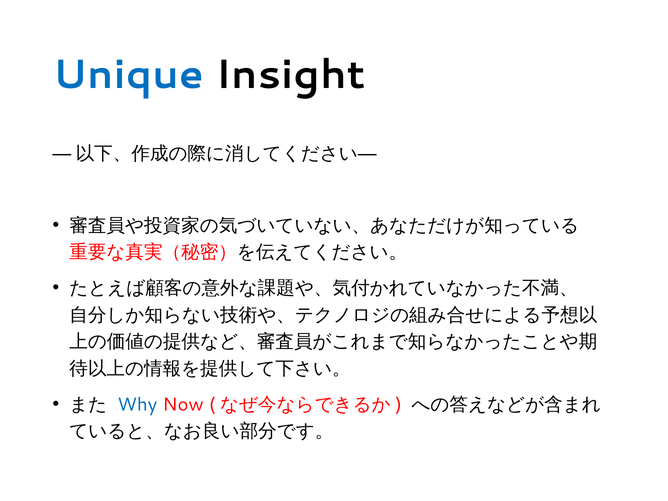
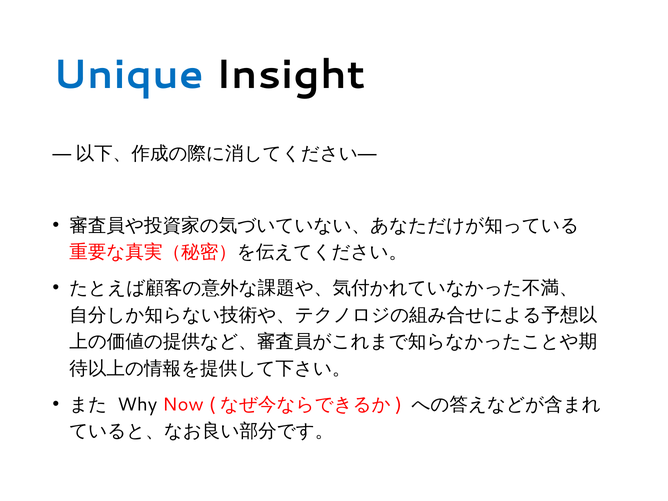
Why colour: blue -> black
